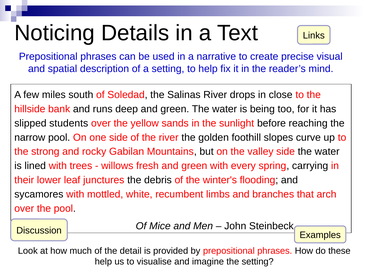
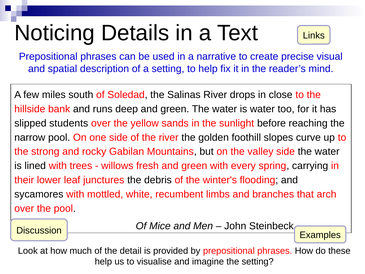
is being: being -> water
